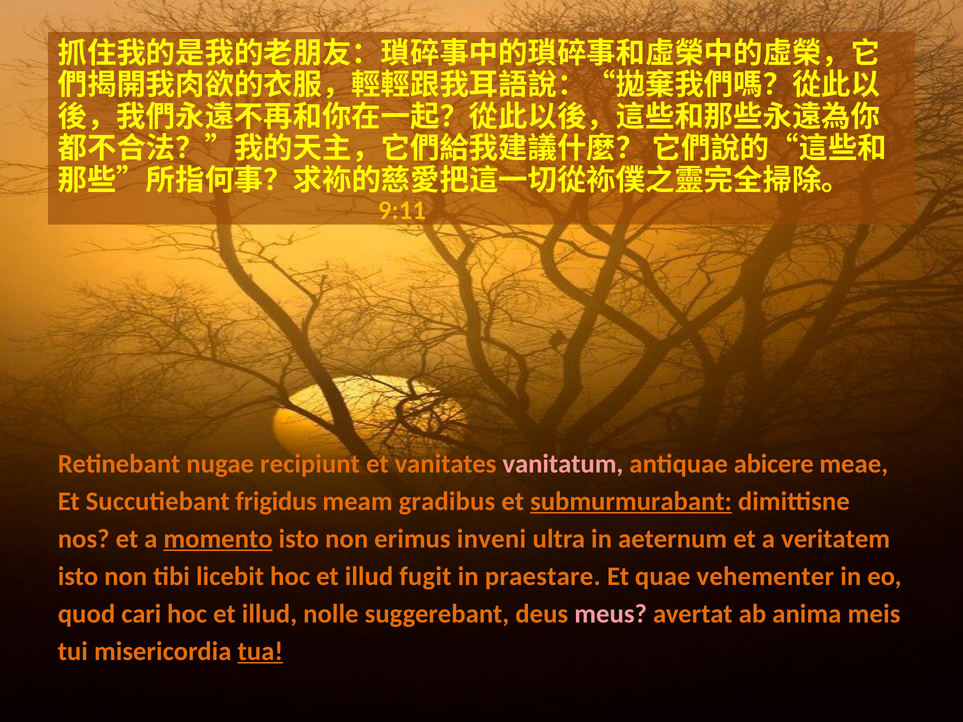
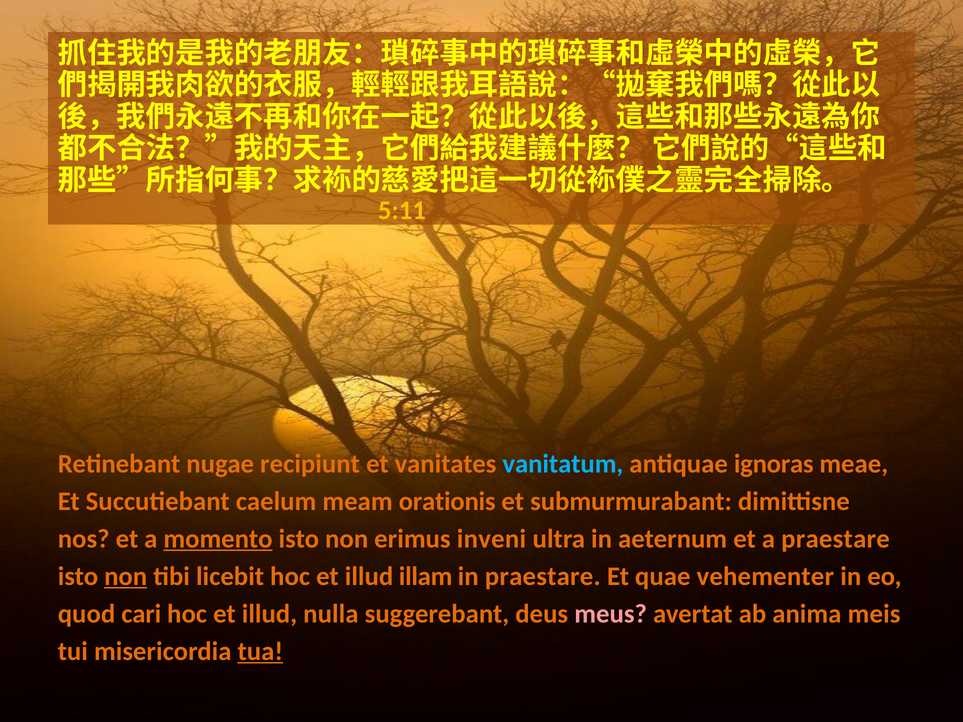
9:11: 9:11 -> 5:11
vanitatum colour: pink -> light blue
abicere: abicere -> ignoras
frigidus: frigidus -> caelum
gradibus: gradibus -> orationis
submurmurabant underline: present -> none
a veritatem: veritatem -> praestare
non at (126, 577) underline: none -> present
fugit: fugit -> illam
nolle: nolle -> nulla
